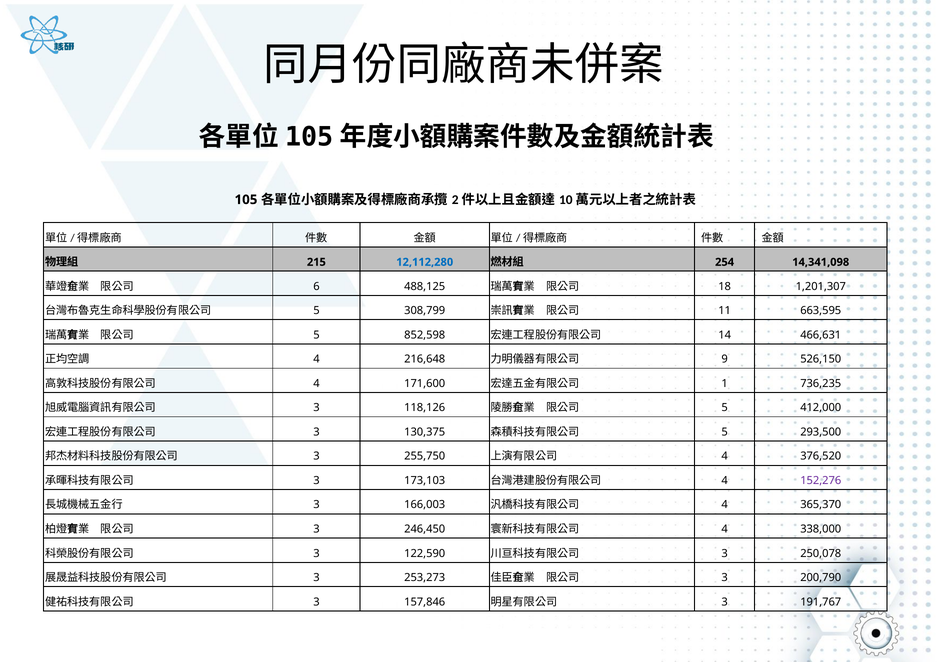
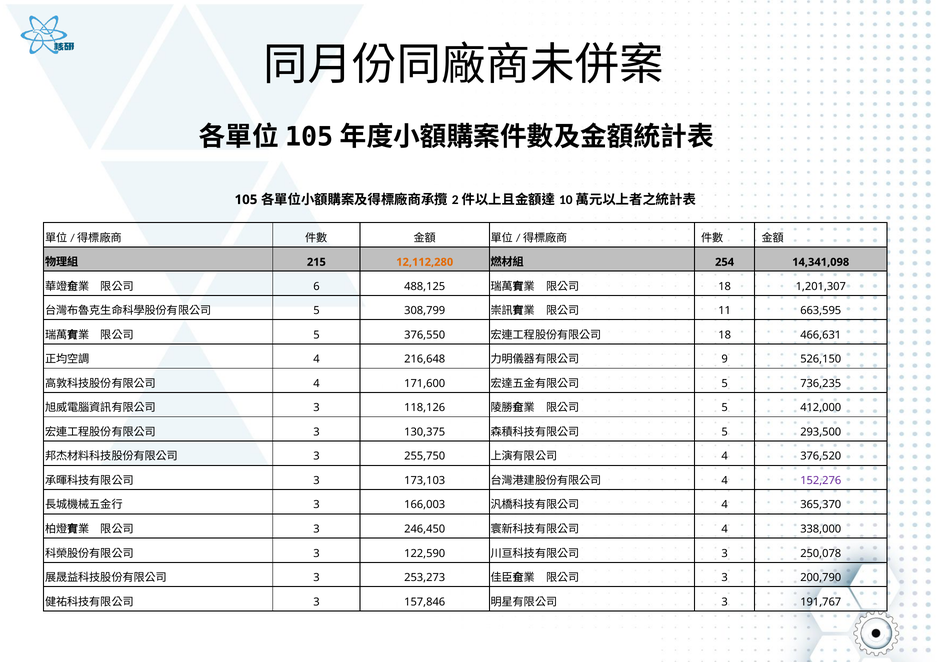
12,112,280 colour: blue -> orange
852,598: 852,598 -> 376,550
14 at (725, 335): 14 -> 18
1 at (725, 384): 1 -> 5
